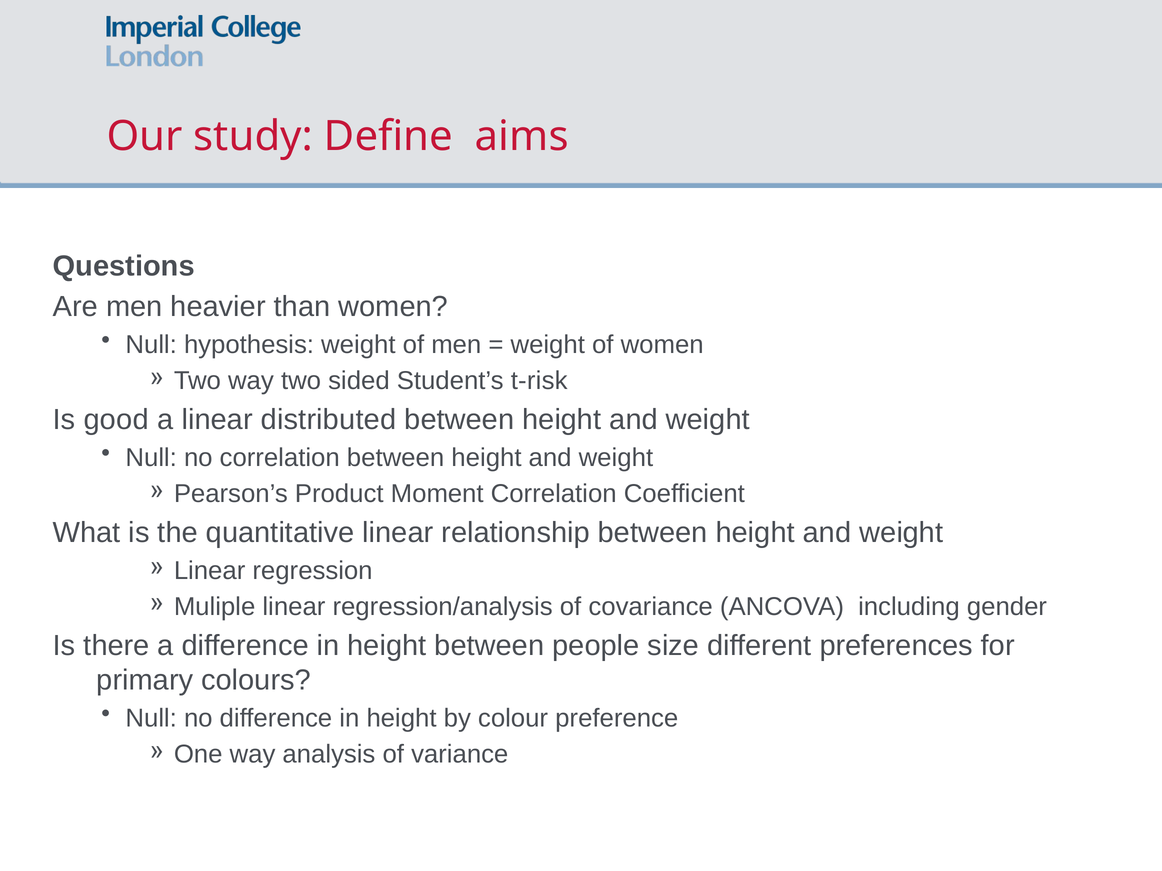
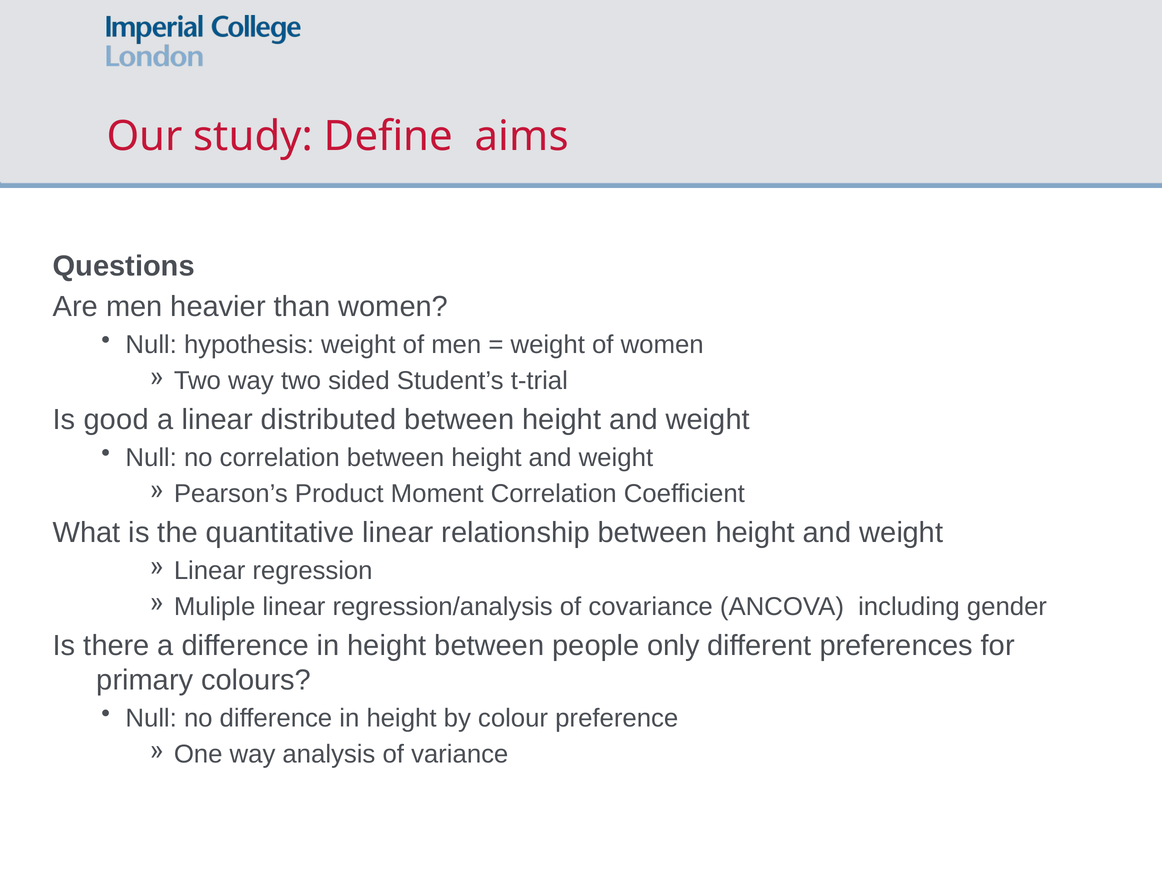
t-risk: t-risk -> t-trial
size: size -> only
